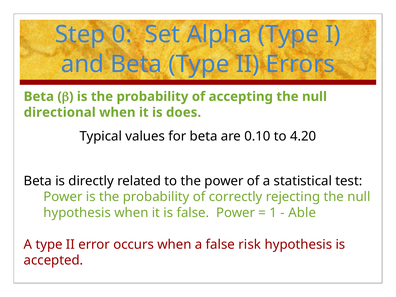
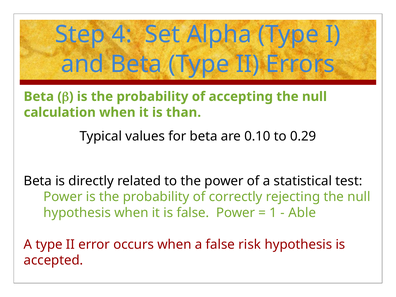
0: 0 -> 4
directional: directional -> calculation
does: does -> than
4.20: 4.20 -> 0.29
